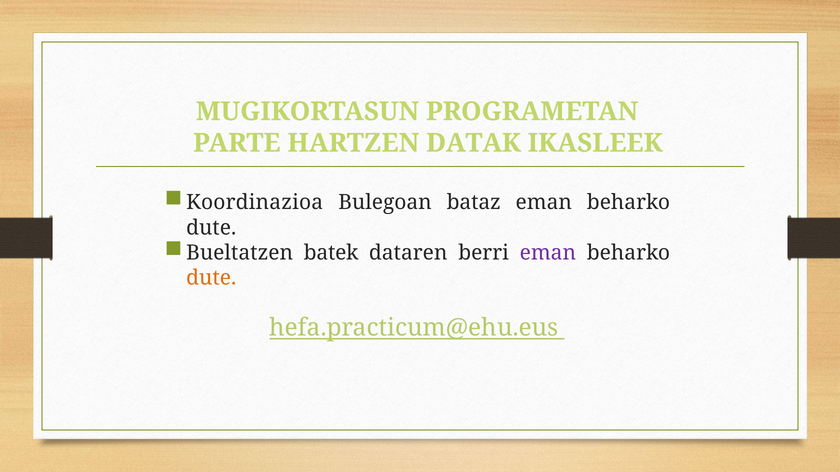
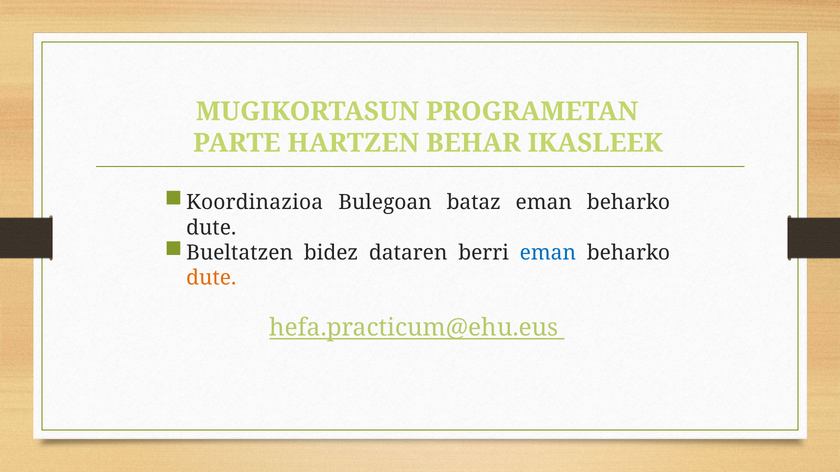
DATAK: DATAK -> BEHAR
batek: batek -> bidez
eman at (548, 253) colour: purple -> blue
